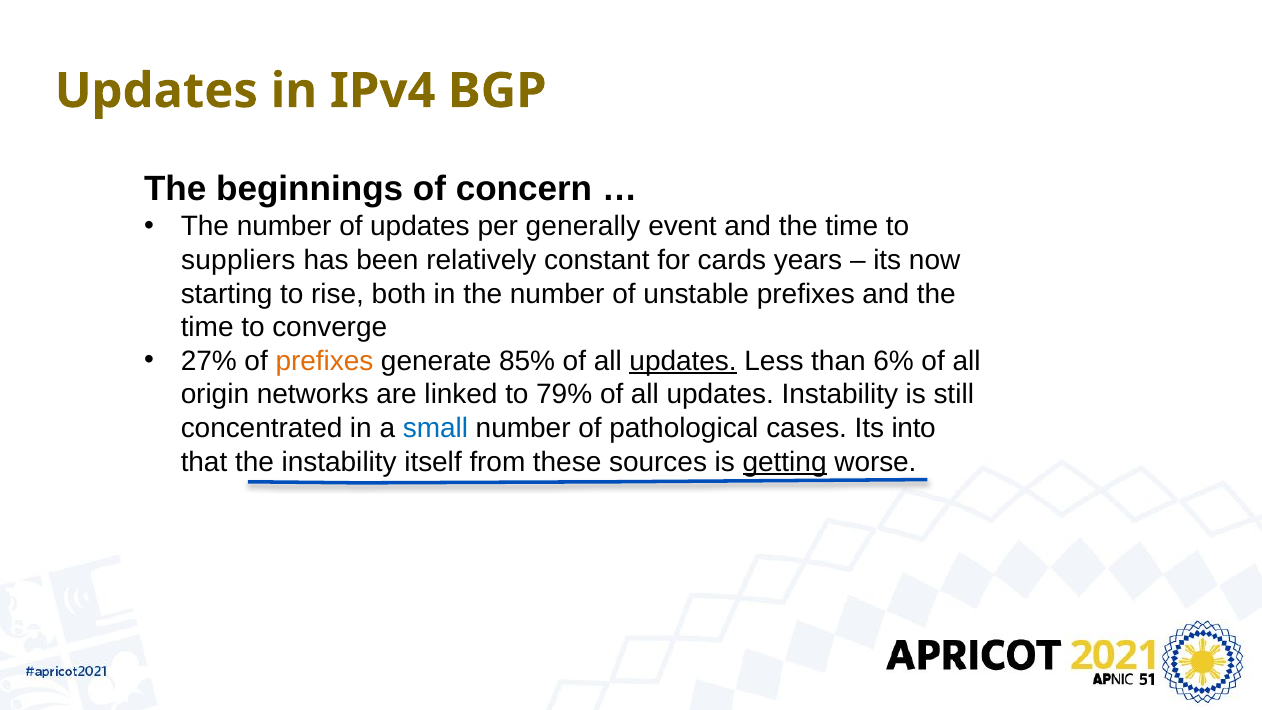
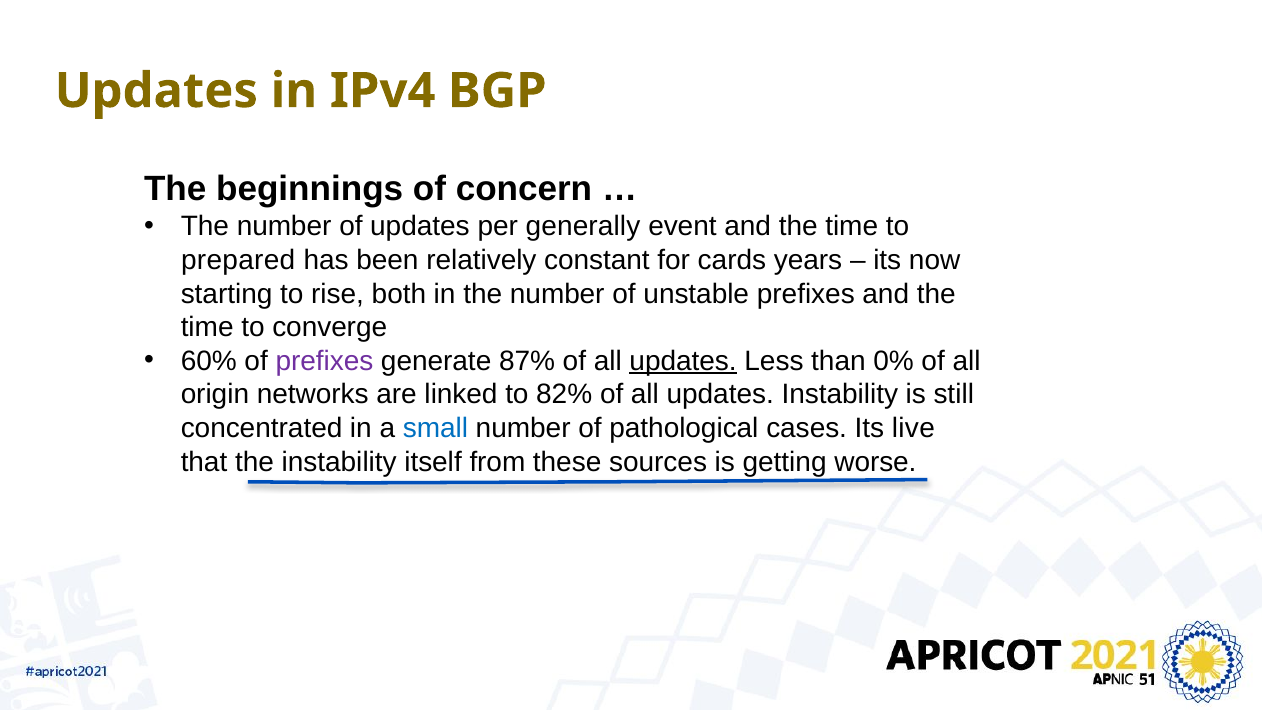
suppliers: suppliers -> prepared
27%: 27% -> 60%
prefixes at (324, 361) colour: orange -> purple
85%: 85% -> 87%
6%: 6% -> 0%
79%: 79% -> 82%
into: into -> live
getting underline: present -> none
